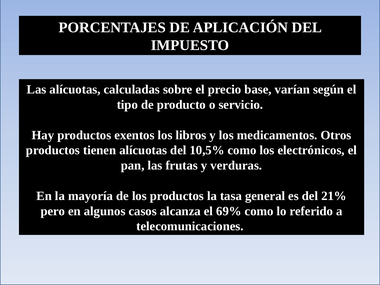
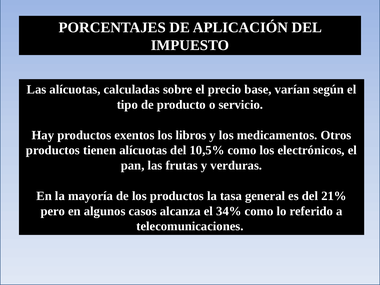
69%: 69% -> 34%
